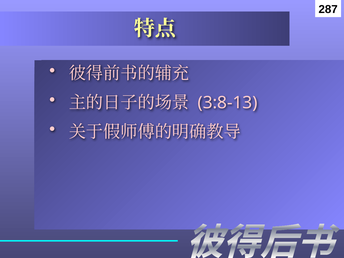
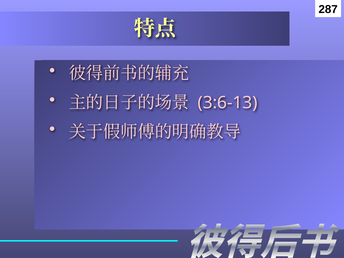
3:8-13: 3:8-13 -> 3:6-13
